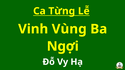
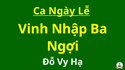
Từng: Từng -> Ngày
Vùng: Vùng -> Nhập
